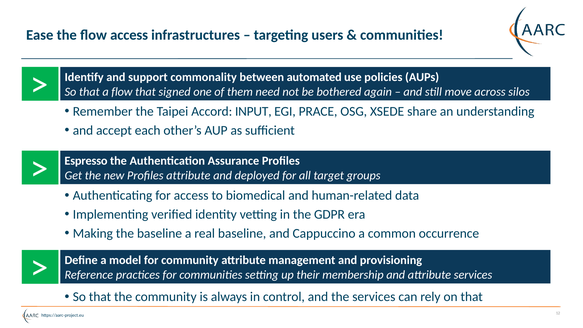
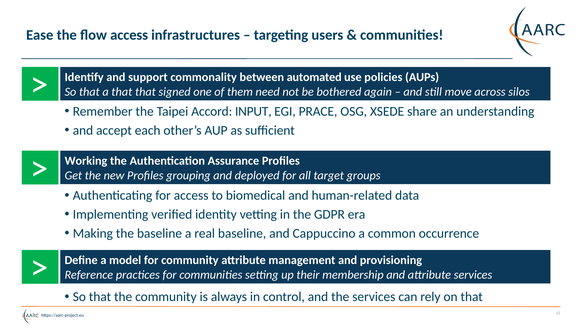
a flow: flow -> that
Espresso: Espresso -> Working
Profiles attribute: attribute -> grouping
